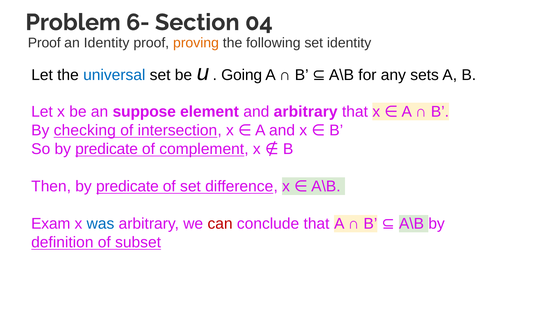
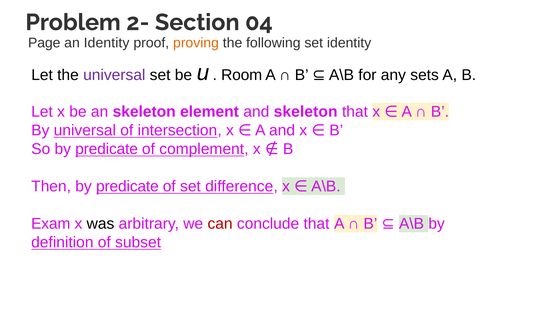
6-: 6- -> 2-
Proof at (44, 43): Proof -> Page
universal at (114, 75) colour: blue -> purple
Going: Going -> Room
an suppose: suppose -> skeleton
and arbitrary: arbitrary -> skeleton
By checking: checking -> universal
was colour: blue -> black
